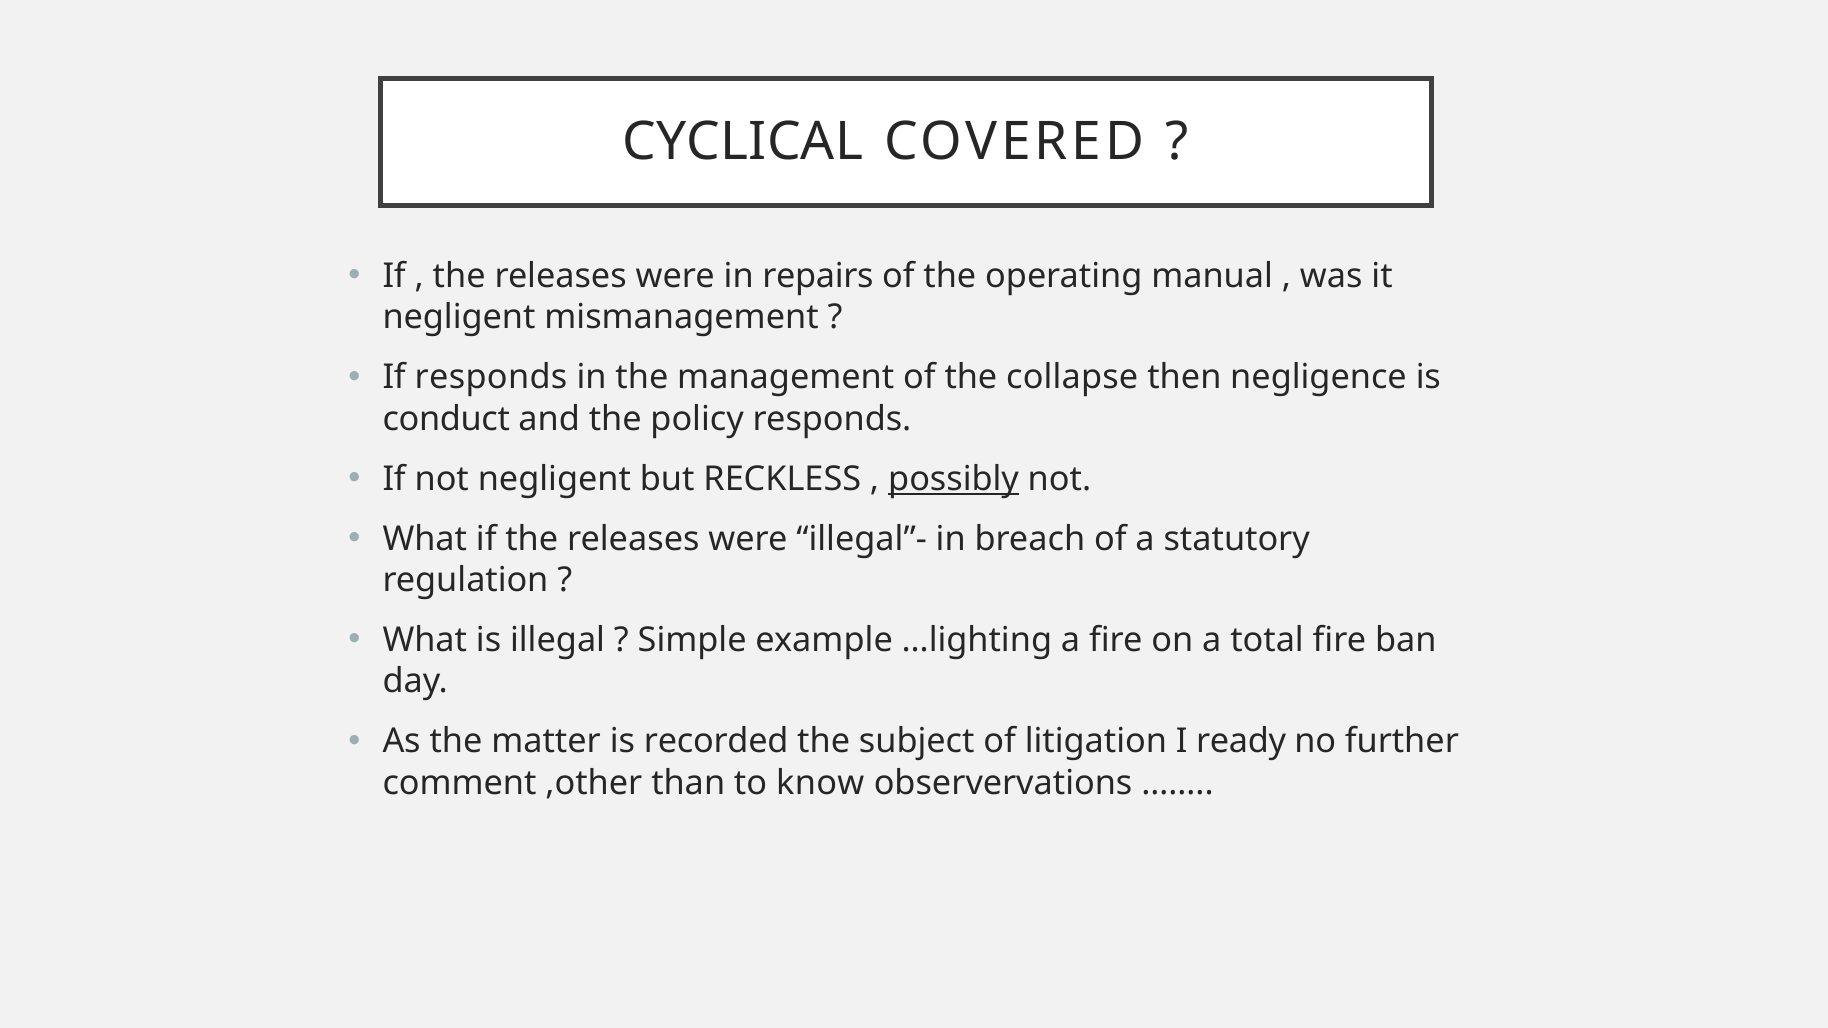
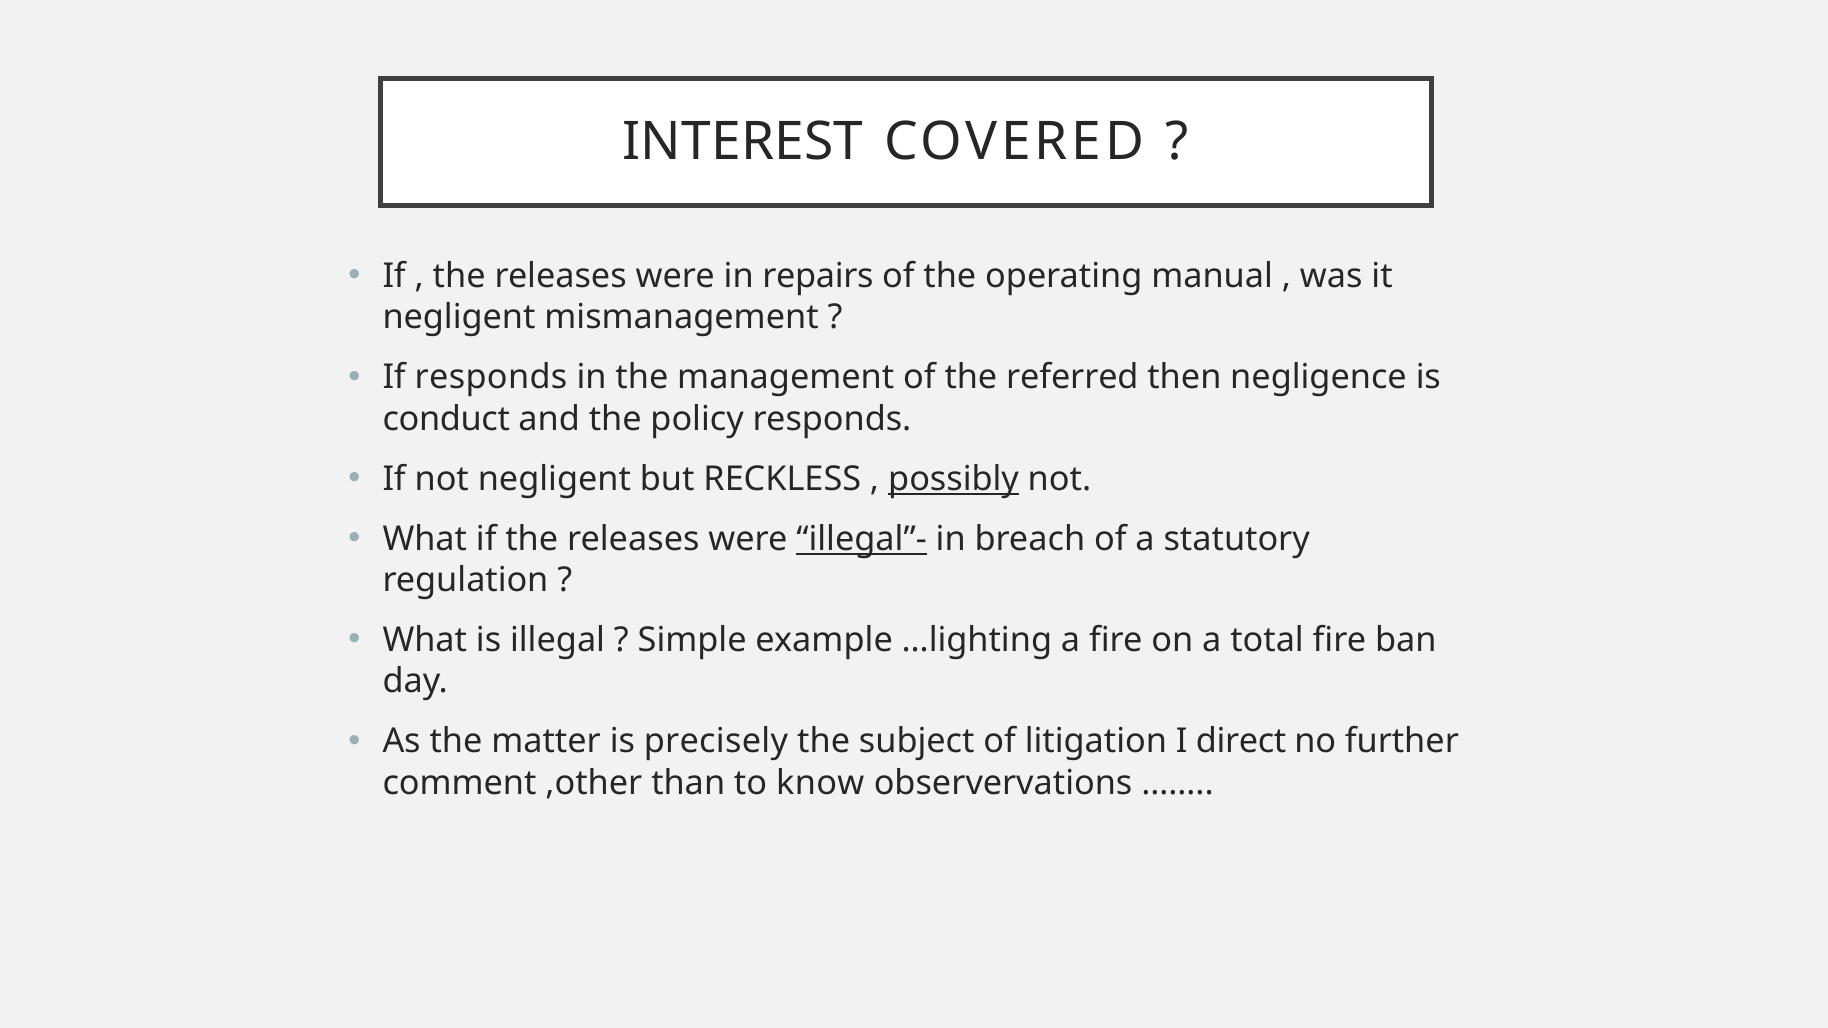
CYCLICAL: CYCLICAL -> INTEREST
collapse: collapse -> referred
illegal”- underline: none -> present
recorded: recorded -> precisely
ready: ready -> direct
